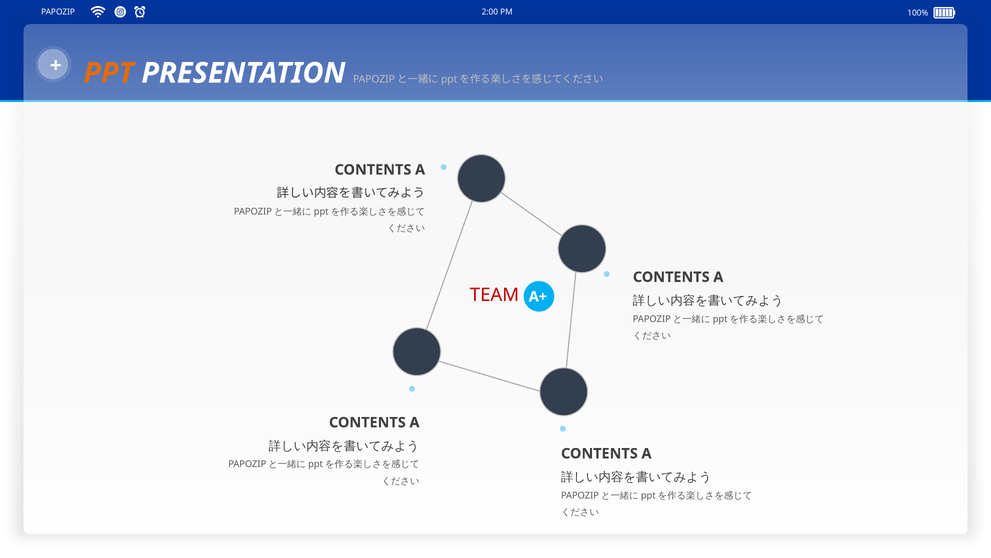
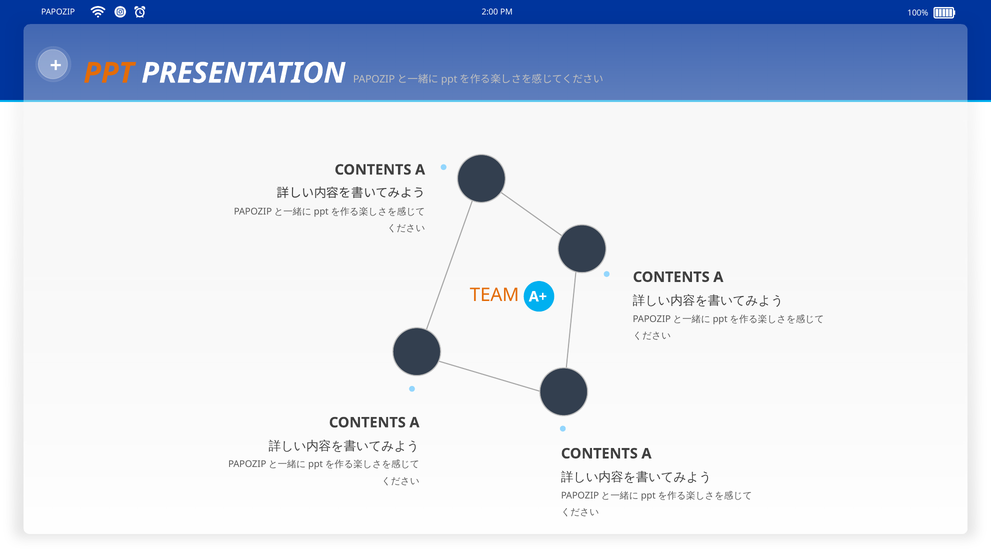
TEAM colour: red -> orange
